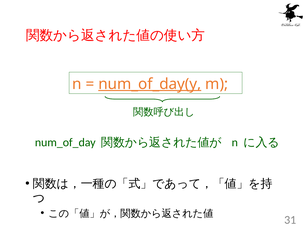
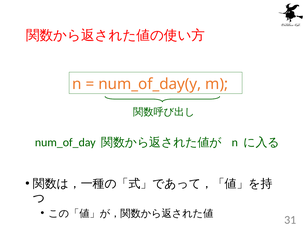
num_of_day(y underline: present -> none
